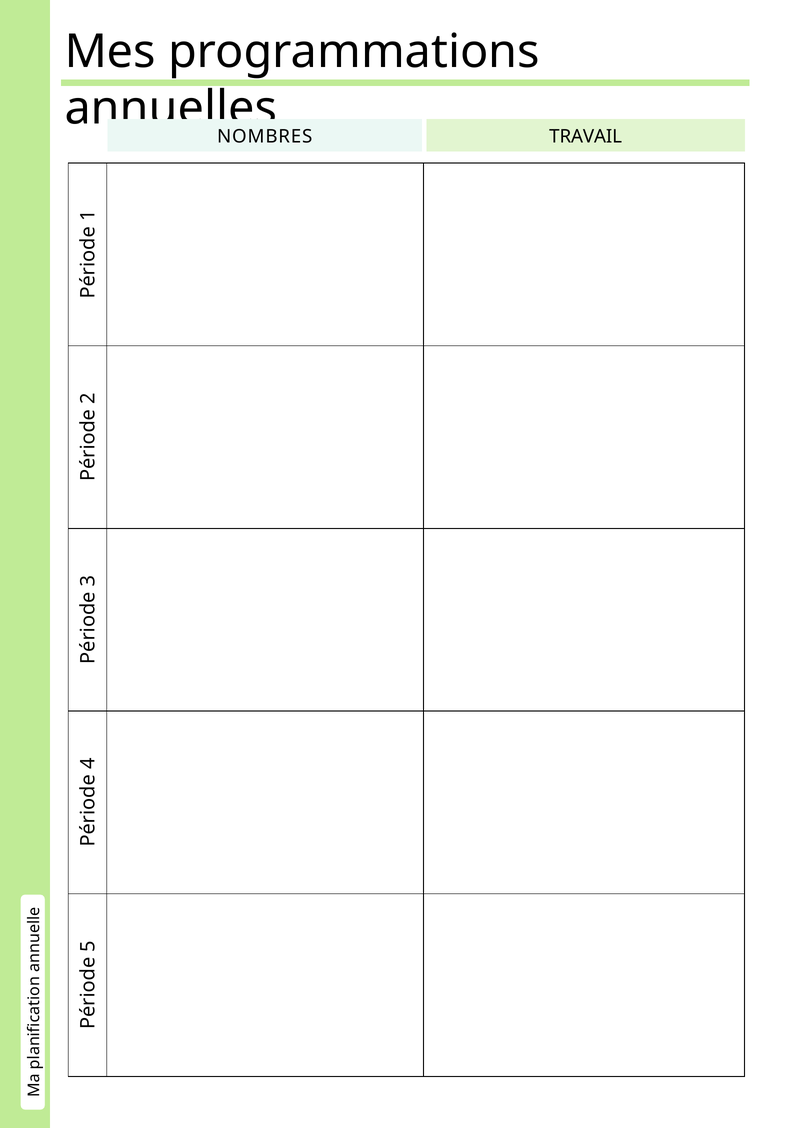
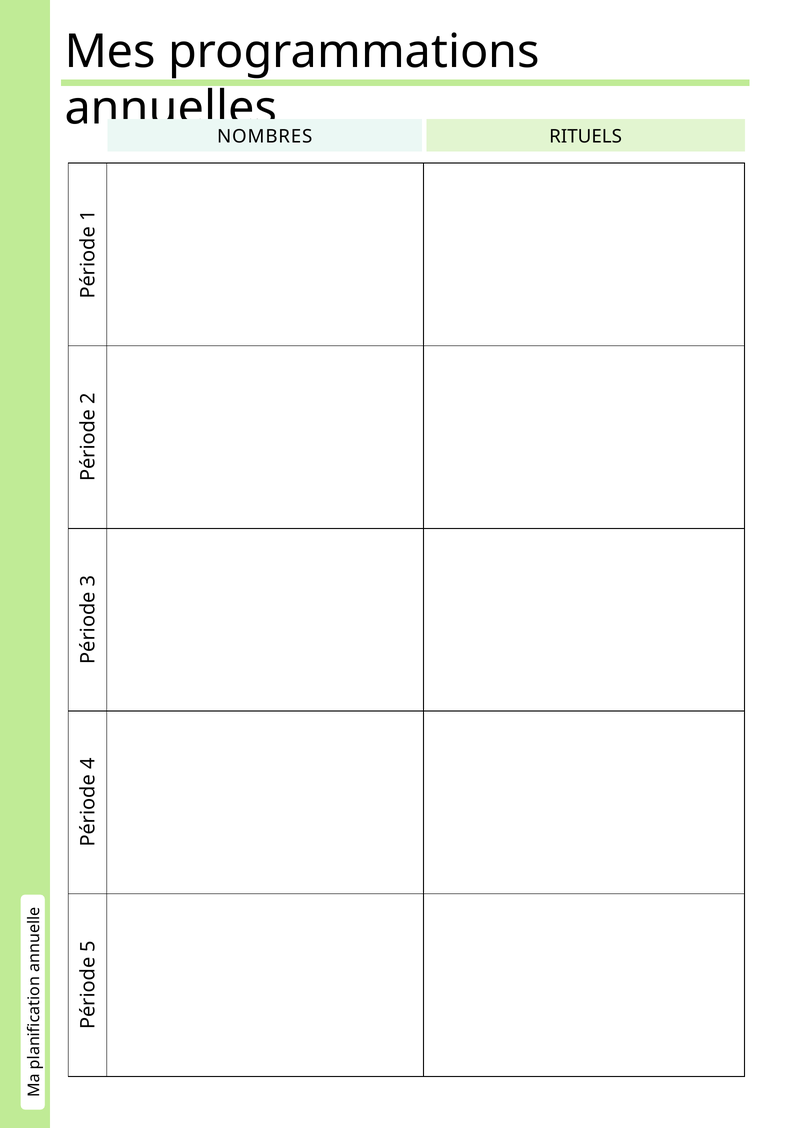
TRAVAIL: TRAVAIL -> RITUELS
